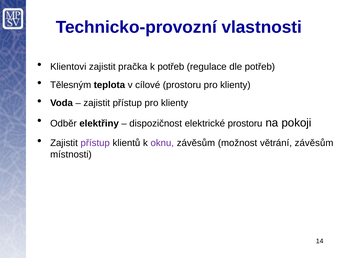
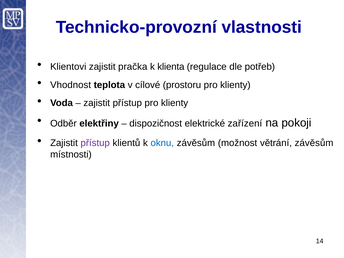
k potřeb: potřeb -> klienta
Tělesným: Tělesným -> Vhodnost
elektrické prostoru: prostoru -> zařízení
oknu colour: purple -> blue
